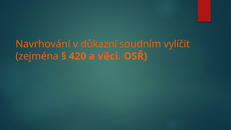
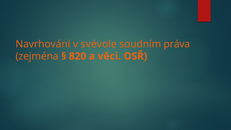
důkazní: důkazní -> svévole
vylíčit: vylíčit -> práva
420: 420 -> 820
